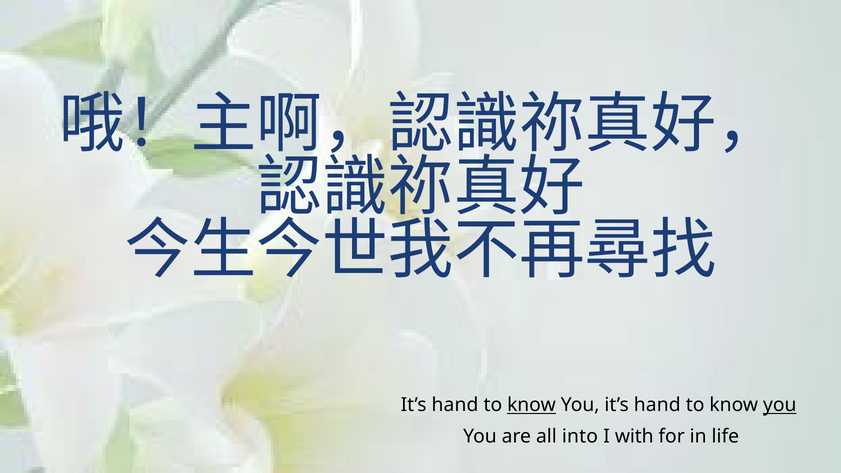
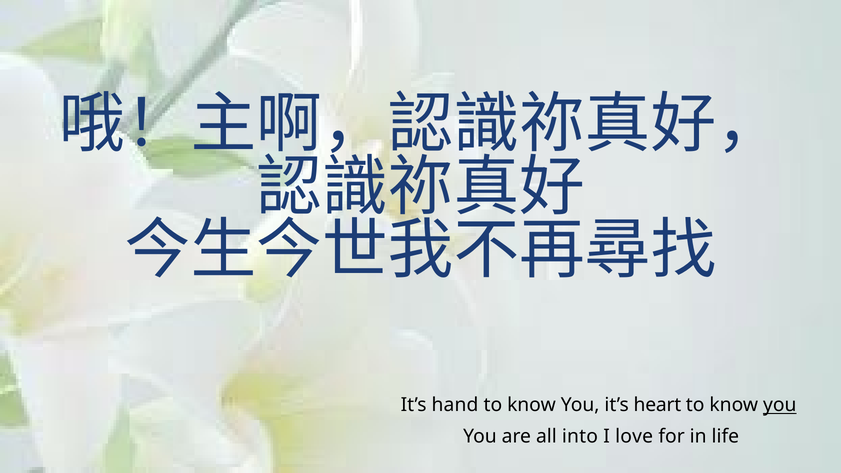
know at (532, 405) underline: present -> none
You it’s hand: hand -> heart
with: with -> love
